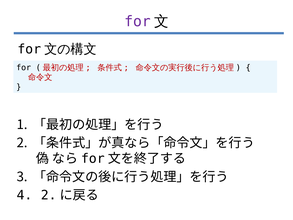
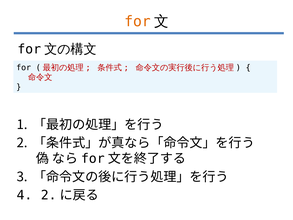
for at (137, 21) colour: purple -> orange
